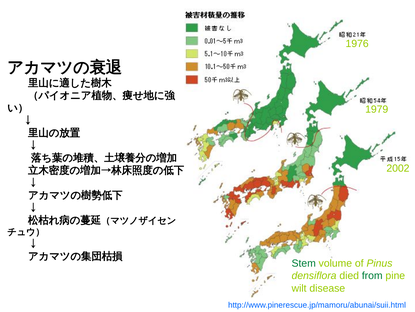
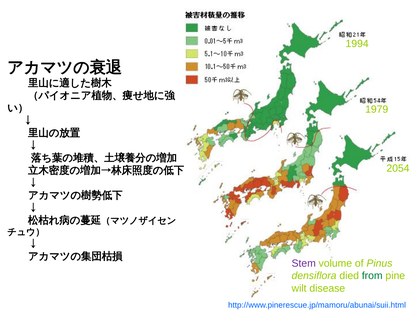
1976: 1976 -> 1994
2002: 2002 -> 2054
Stem colour: green -> purple
